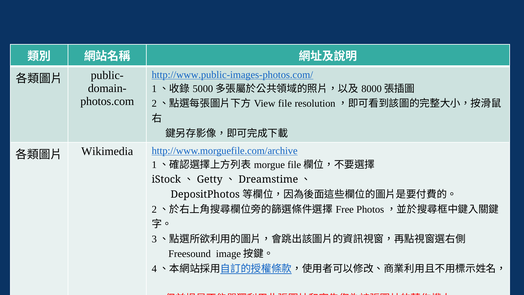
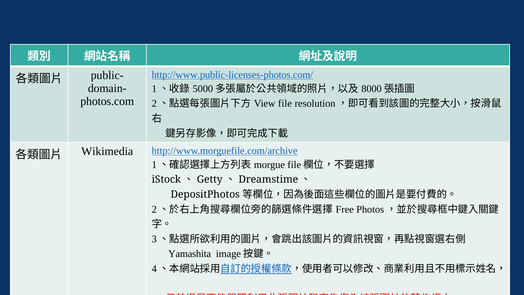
http://www.public-images-photos.com/: http://www.public-images-photos.com/ -> http://www.public-licenses-photos.com/
Freesound: Freesound -> Yamashita
